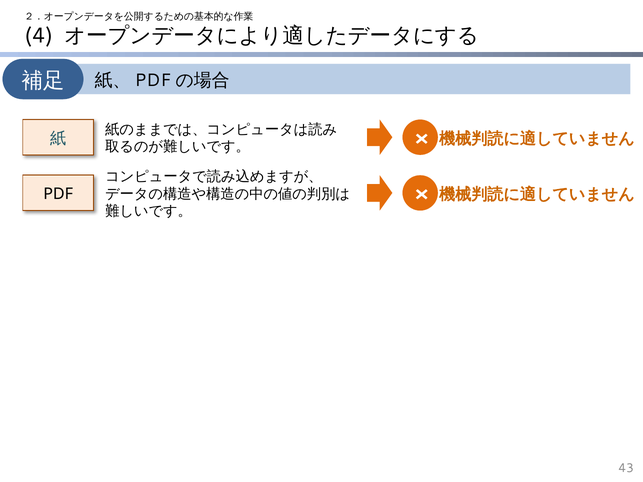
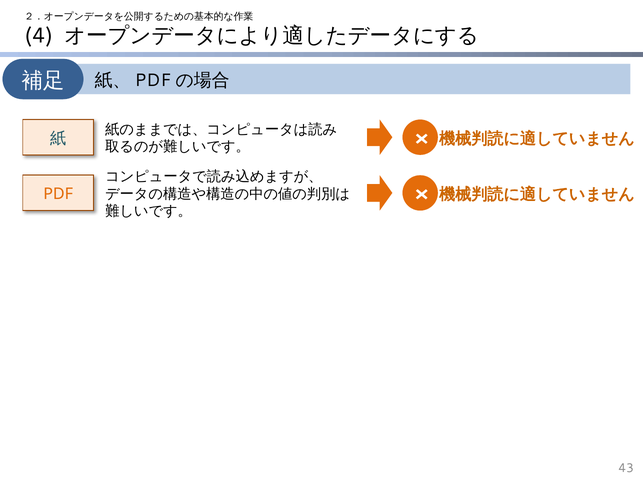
PDF colour: black -> orange
